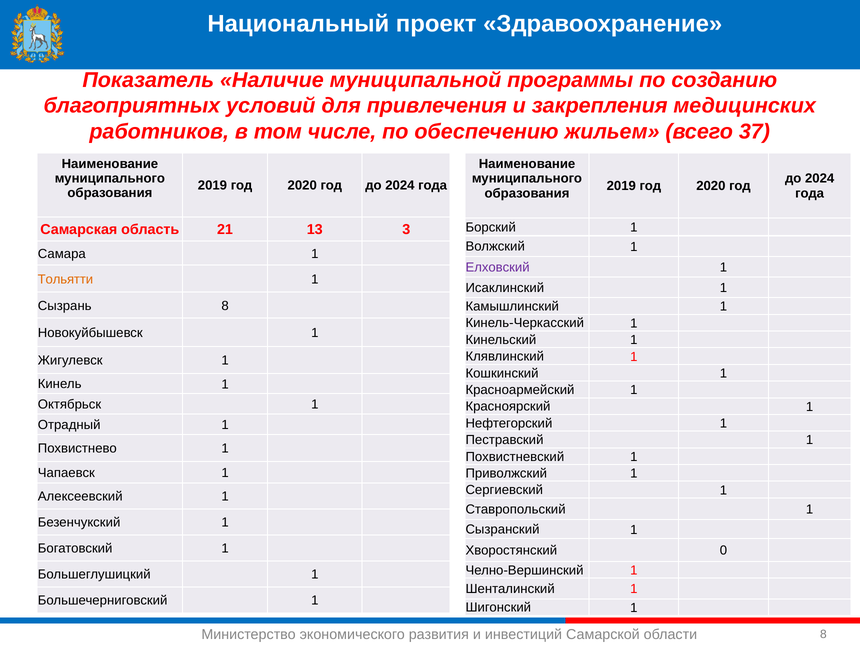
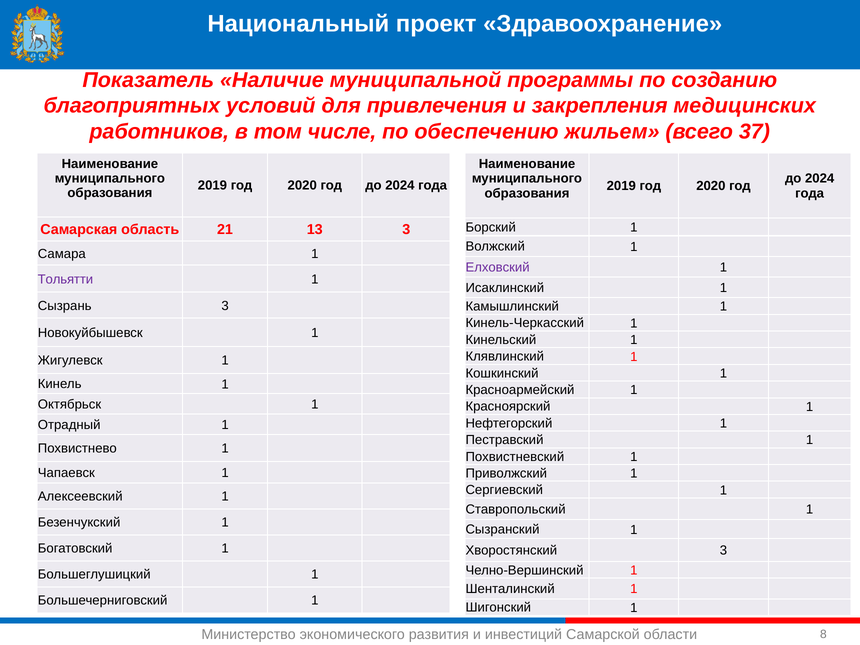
Тольятти colour: orange -> purple
Сызрань 8: 8 -> 3
Хворостянский 0: 0 -> 3
